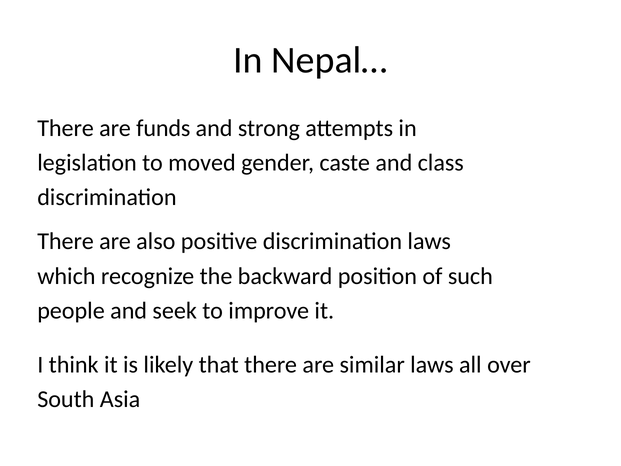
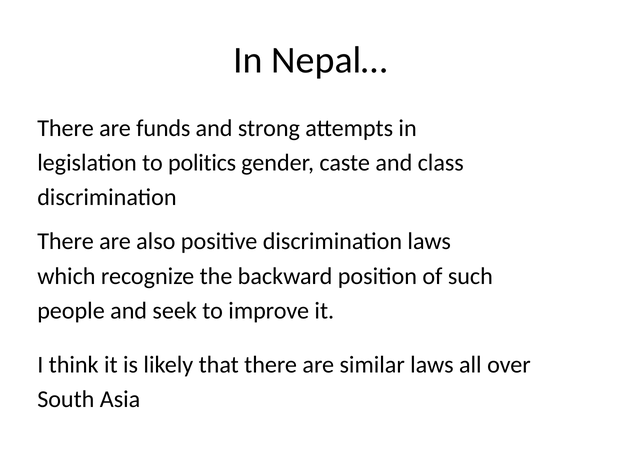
moved: moved -> politics
